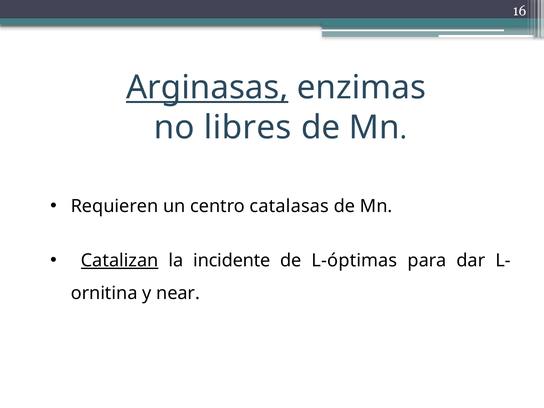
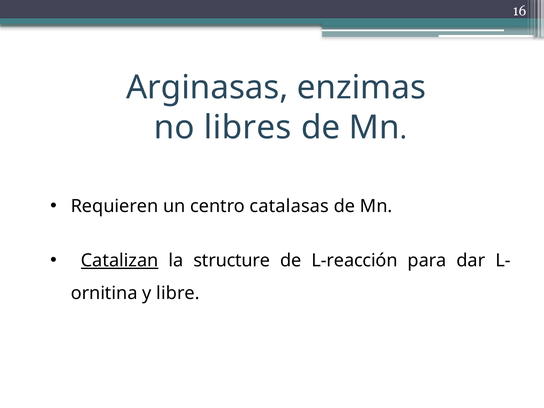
Arginasas underline: present -> none
incidente: incidente -> structure
L-óptimas: L-óptimas -> L-reacción
near: near -> libre
